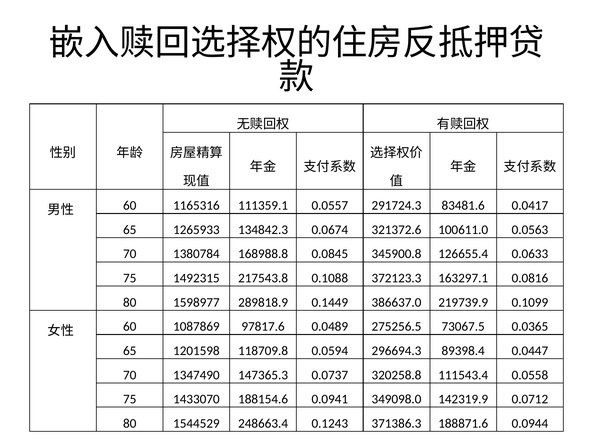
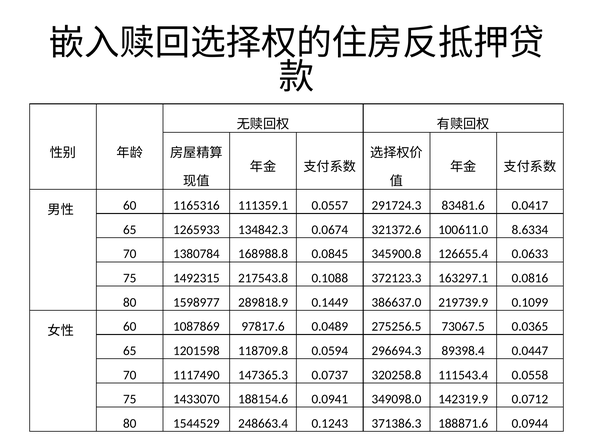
0.0563: 0.0563 -> 8.6334
1347490: 1347490 -> 1117490
